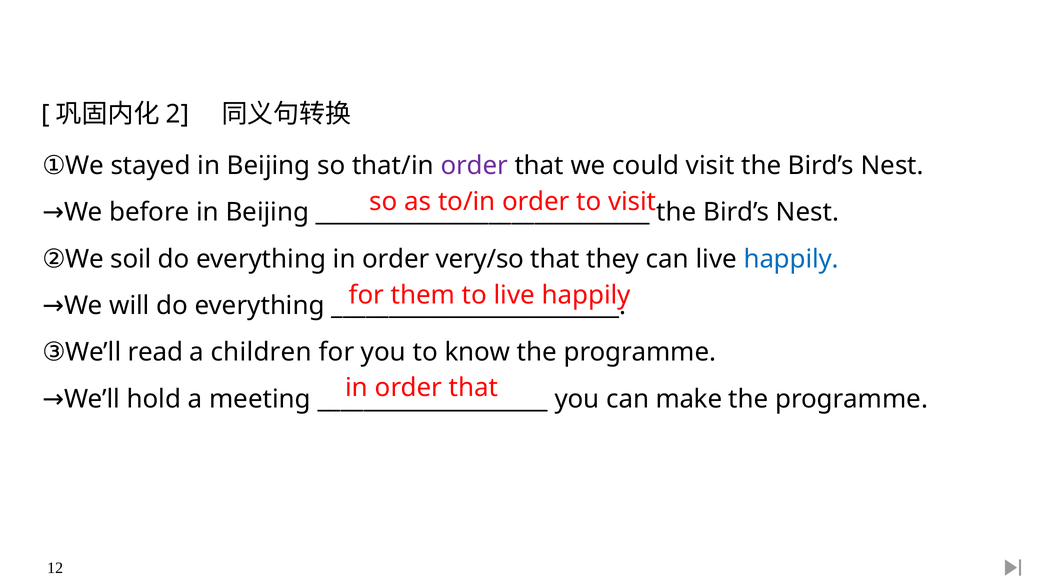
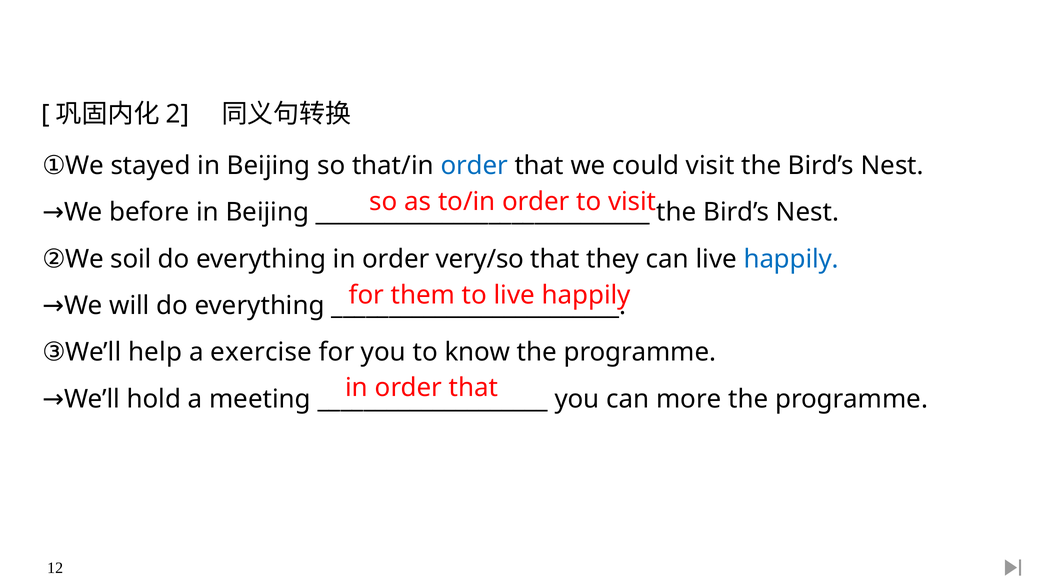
order at (474, 166) colour: purple -> blue
read: read -> help
children: children -> exercise
make: make -> more
